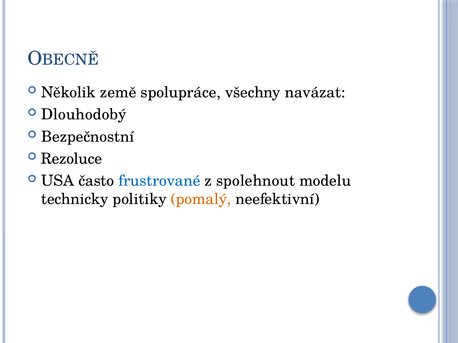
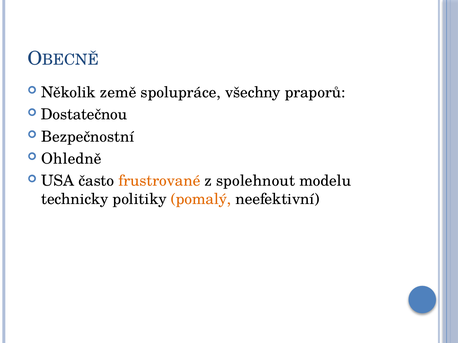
navázat: navázat -> praporů
Dlouhodobý: Dlouhodobý -> Dostatečnou
Rezoluce: Rezoluce -> Ohledně
frustrované colour: blue -> orange
